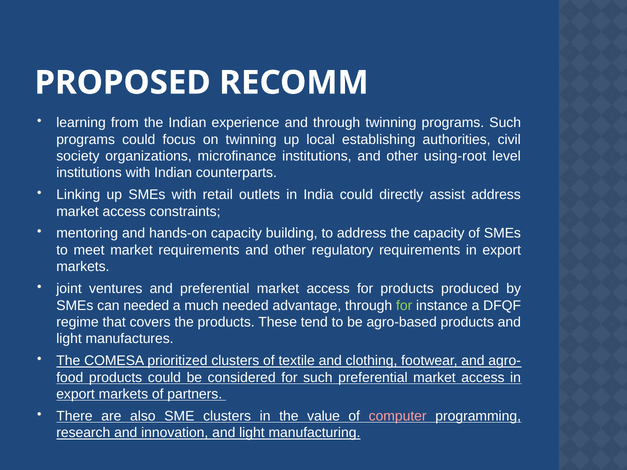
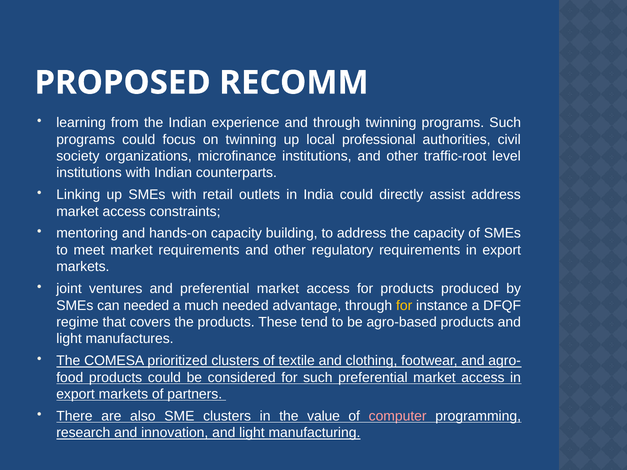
establishing: establishing -> professional
using-root: using-root -> traffic-root
for at (404, 306) colour: light green -> yellow
